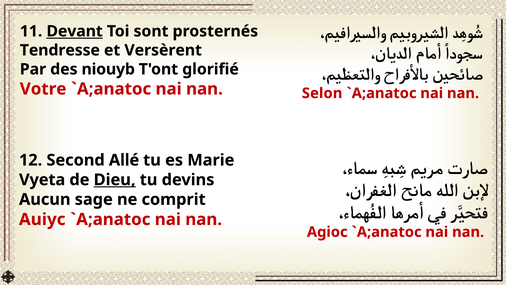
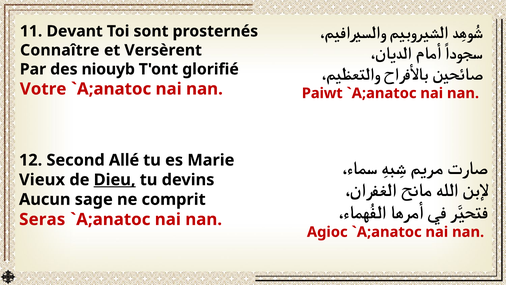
Devant underline: present -> none
Tendresse: Tendresse -> Connaître
Selon: Selon -> Paiwt
Vyeta: Vyeta -> Vieux
Auiyc: Auiyc -> Seras
